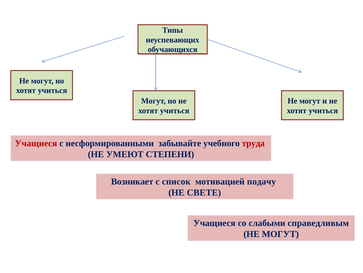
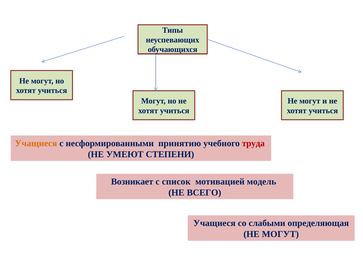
Учащиеся at (36, 143) colour: red -> orange
забывайте: забывайте -> принятию
подачу: подачу -> модель
СВЕТЕ: СВЕТЕ -> ВСЕГО
справедливым: справедливым -> определяющая
